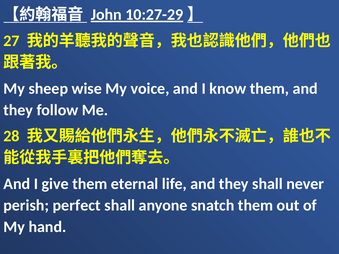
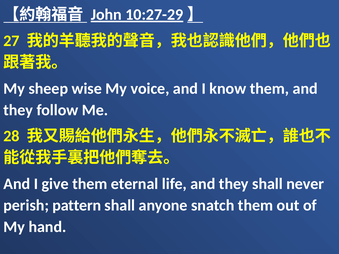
perfect: perfect -> pattern
